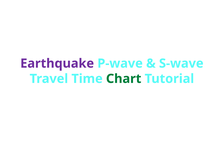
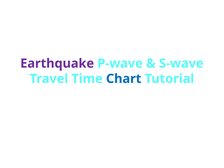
Chart colour: green -> blue
